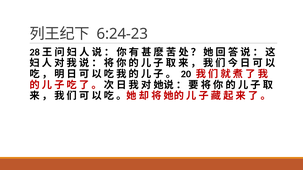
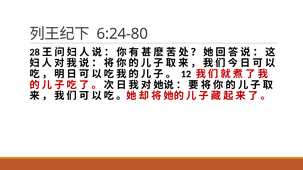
6:24-23: 6:24-23 -> 6:24-80
20: 20 -> 12
